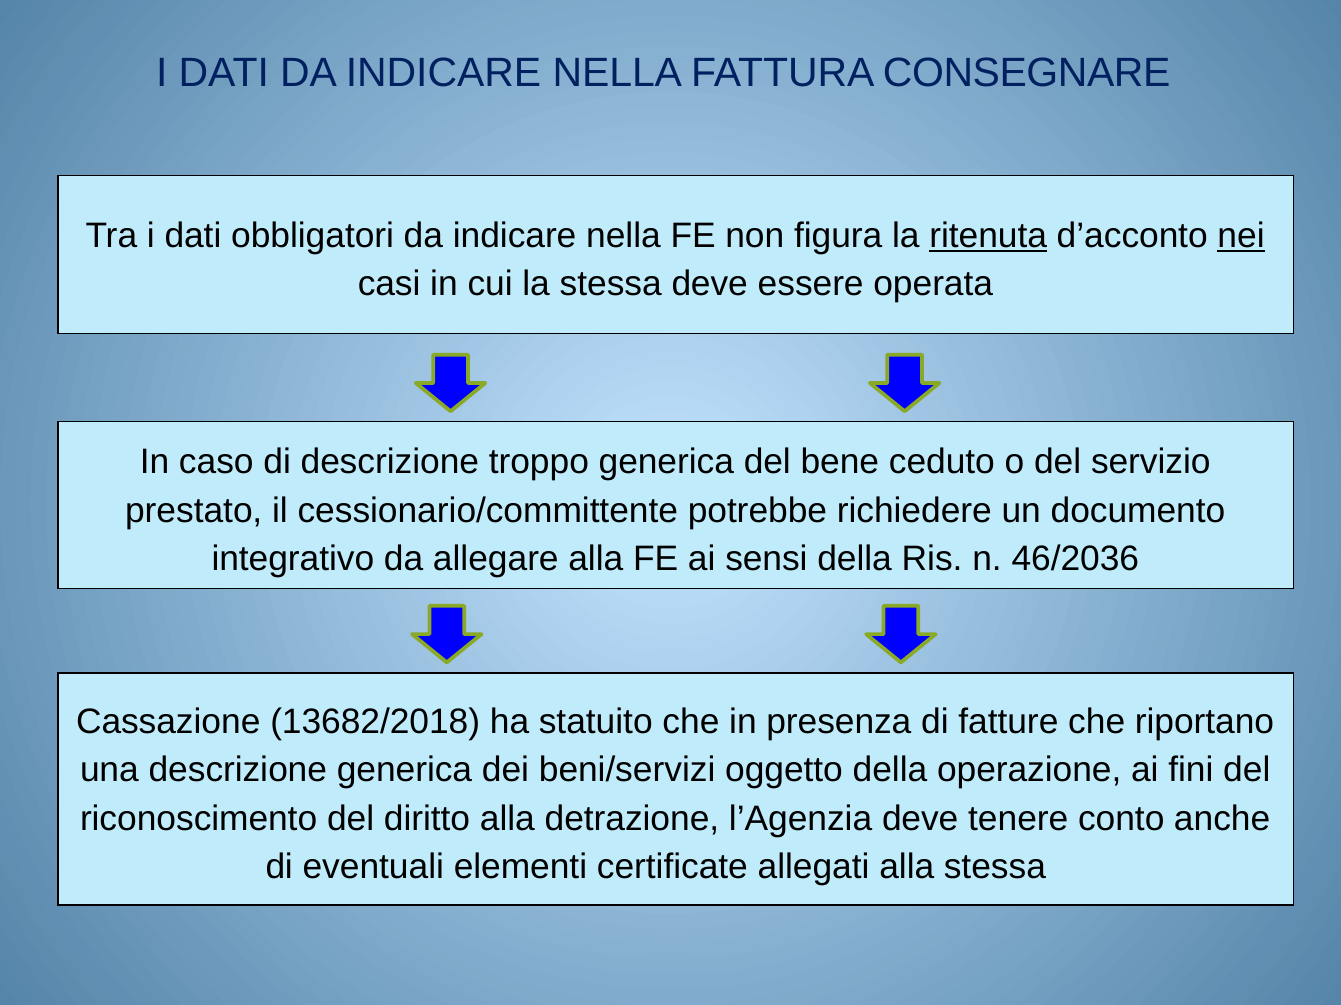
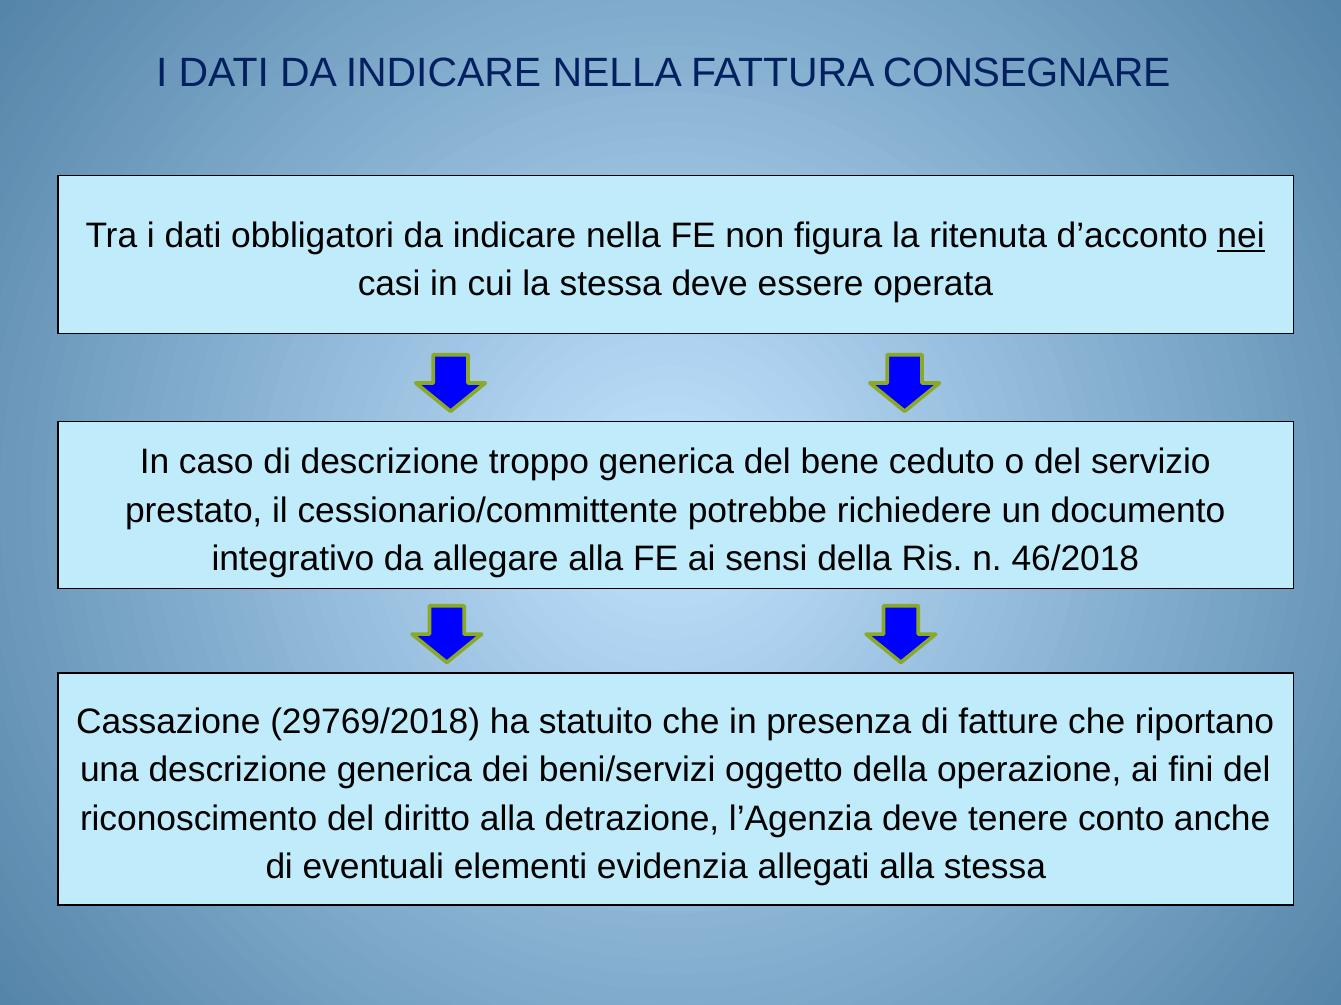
ritenuta underline: present -> none
46/2036: 46/2036 -> 46/2018
13682/2018: 13682/2018 -> 29769/2018
certificate: certificate -> evidenzia
